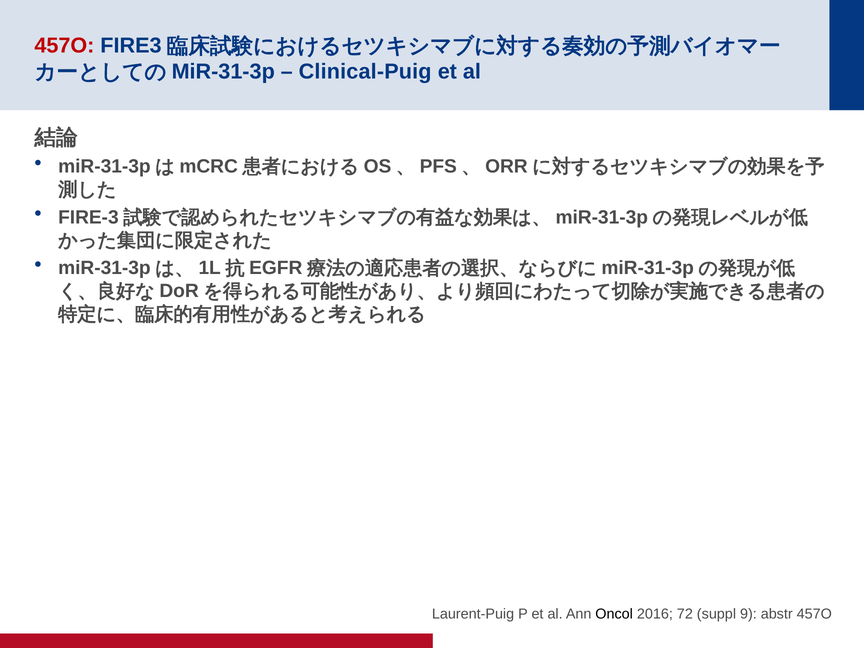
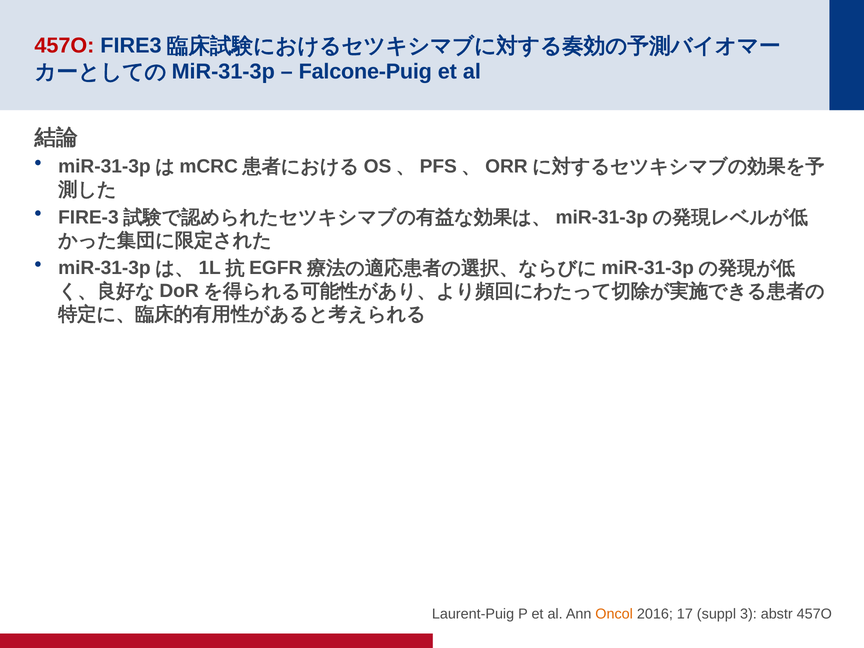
Clinical-Puig: Clinical-Puig -> Falcone-Puig
Oncol colour: black -> orange
72: 72 -> 17
9: 9 -> 3
